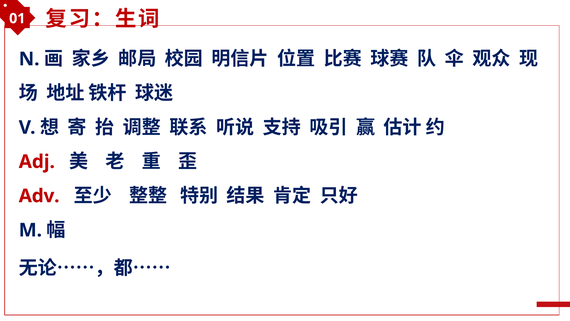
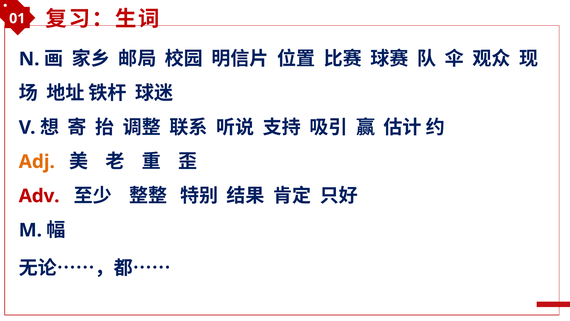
Adj colour: red -> orange
